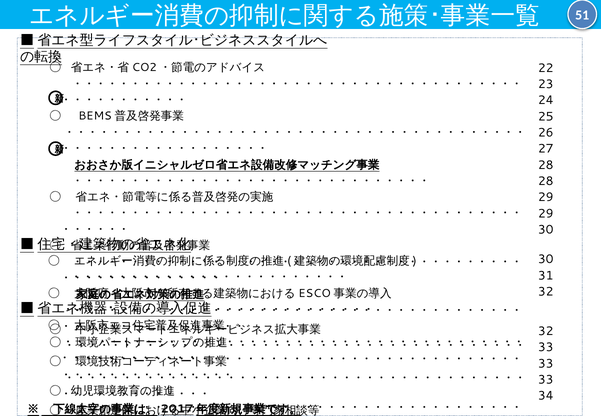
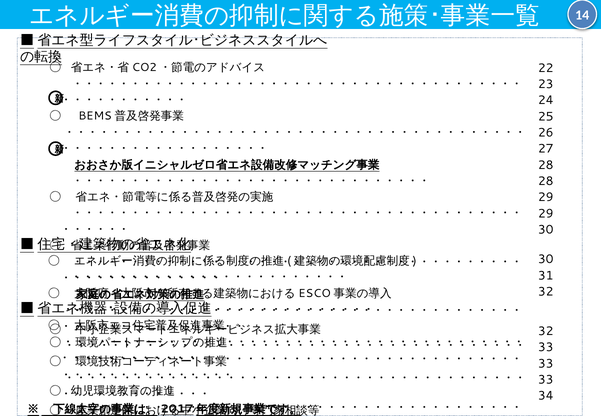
51: 51 -> 14
